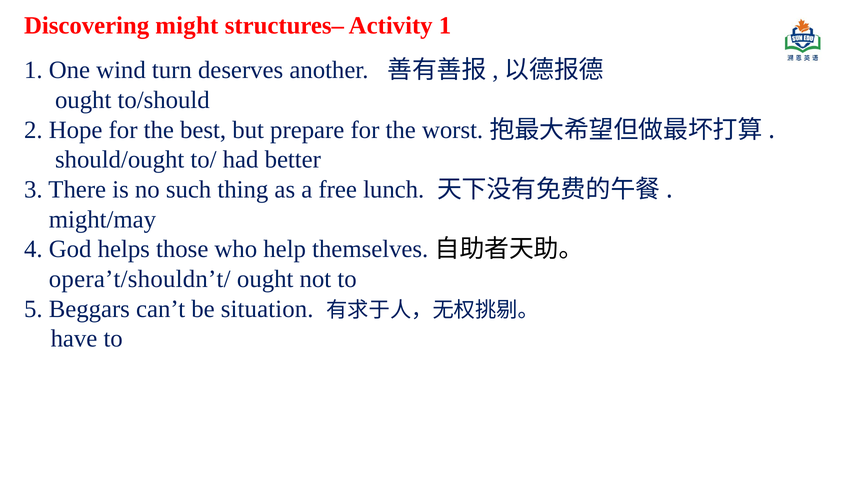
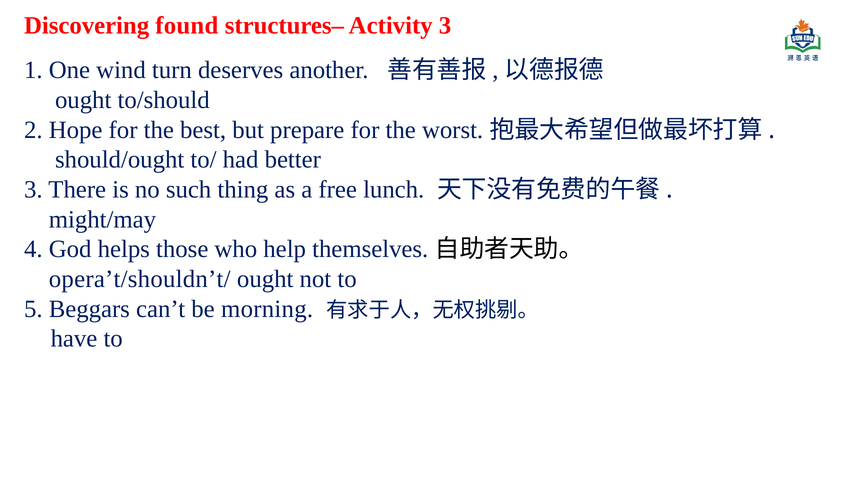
might: might -> found
Activity 1: 1 -> 3
situation: situation -> morning
